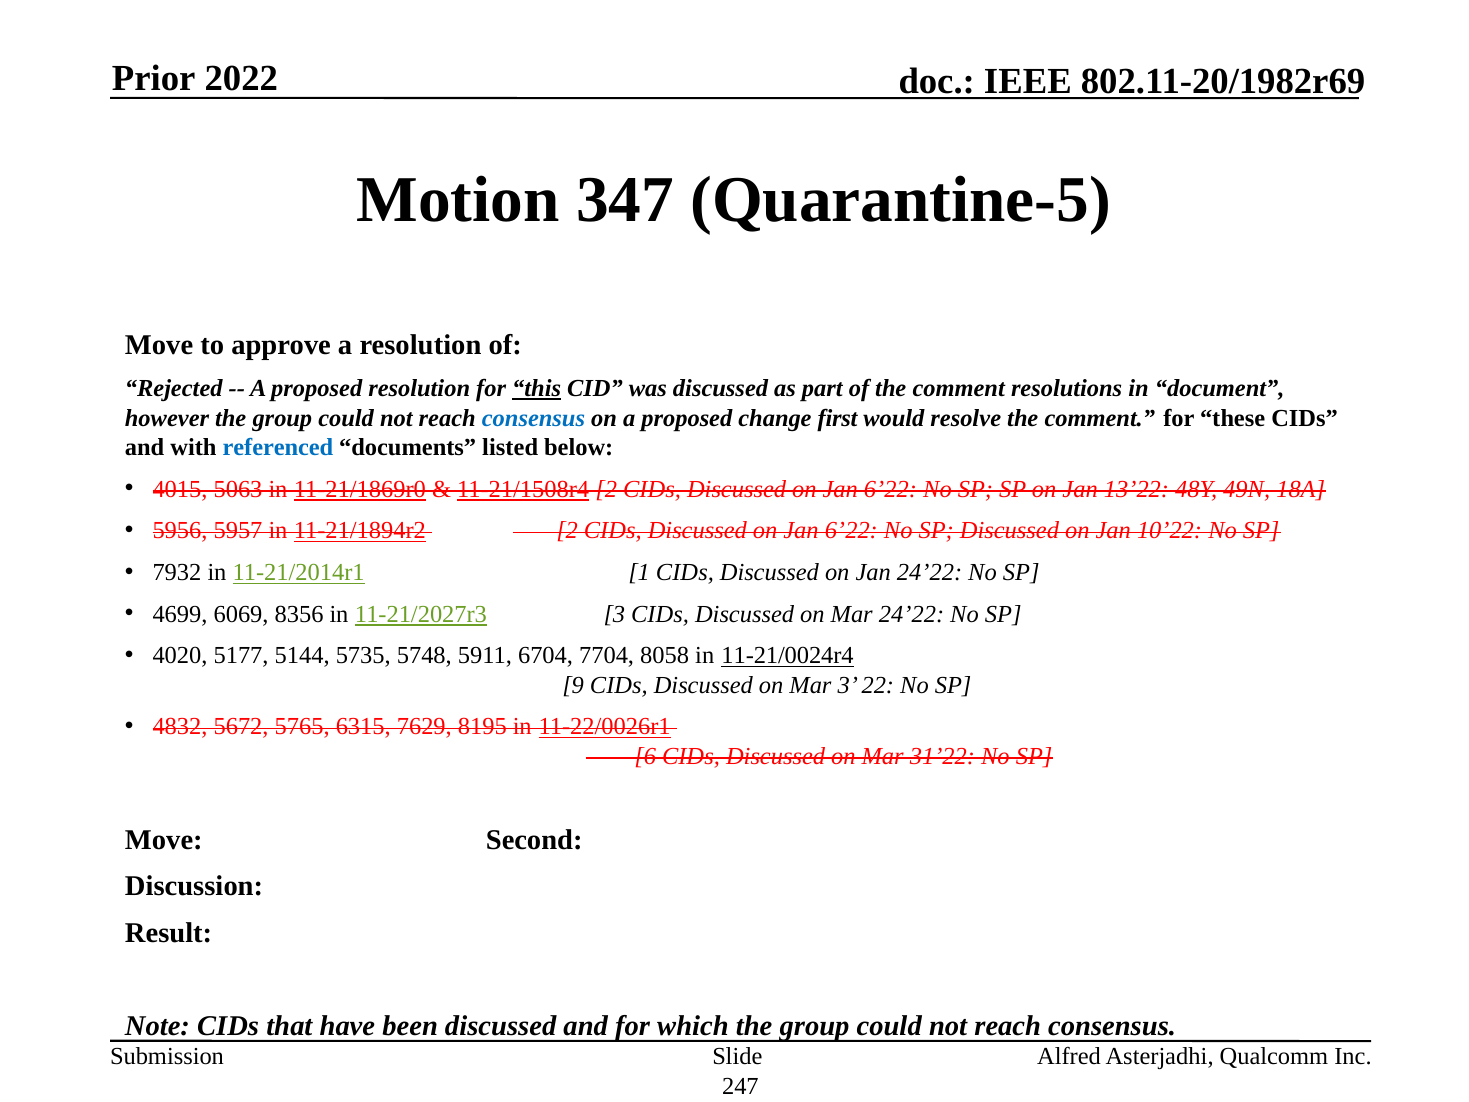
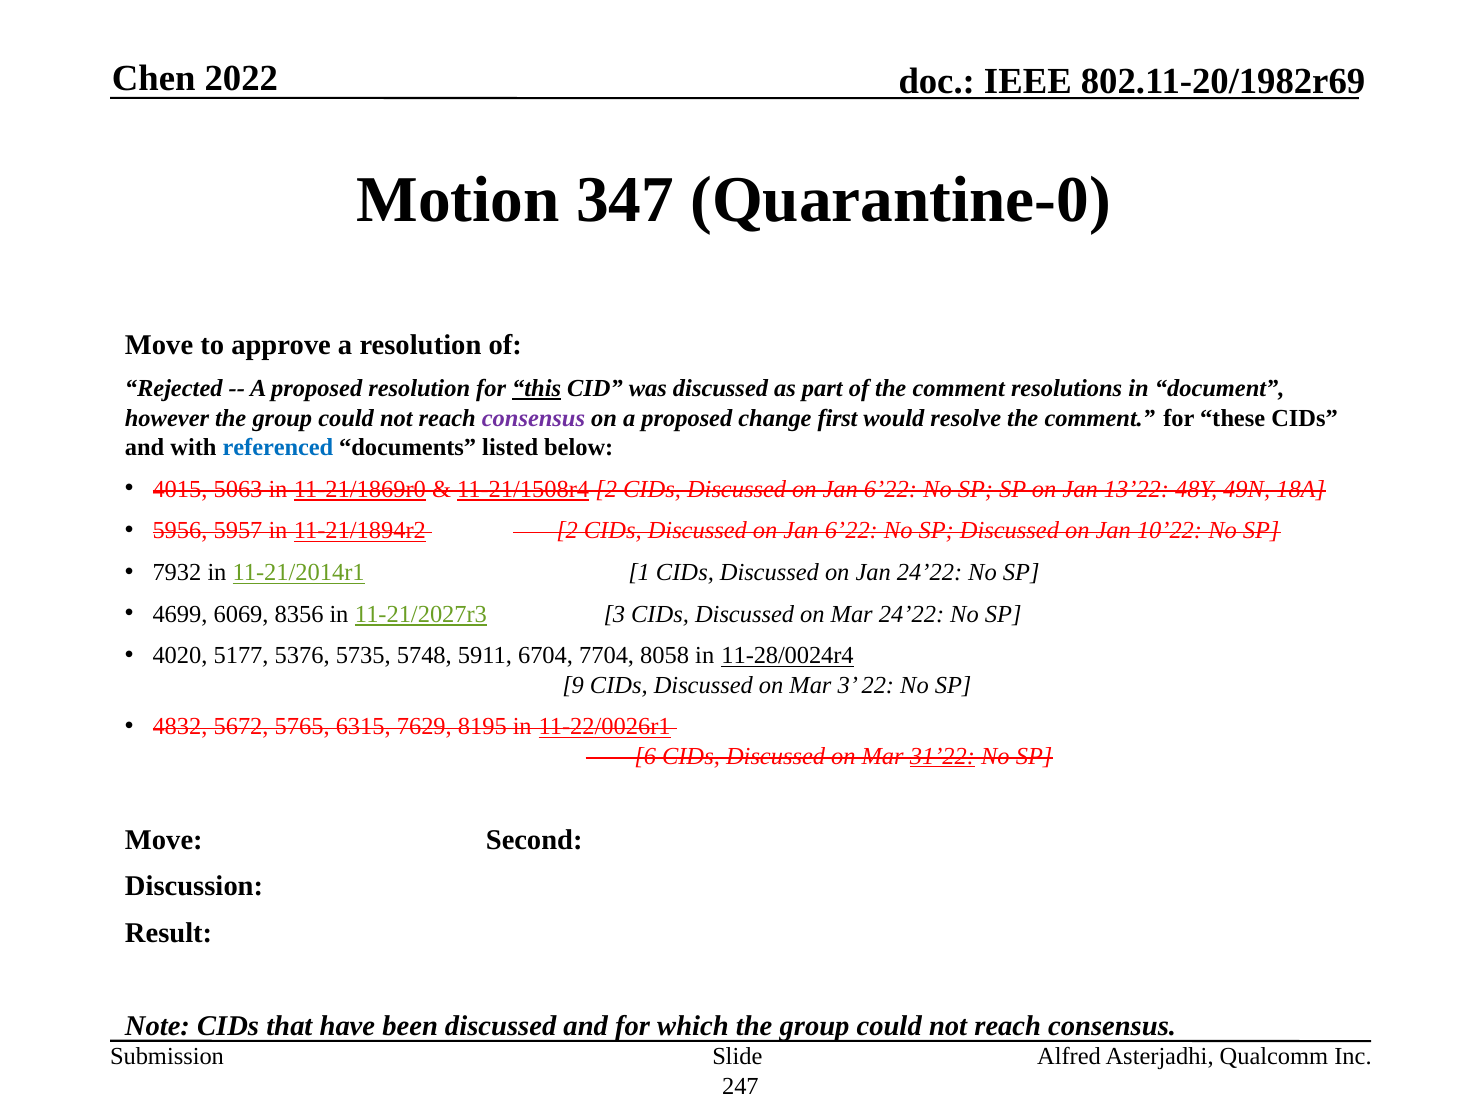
Prior: Prior -> Chen
Quarantine-5: Quarantine-5 -> Quarantine-0
consensus at (533, 418) colour: blue -> purple
5144: 5144 -> 5376
11-21/0024r4: 11-21/0024r4 -> 11-28/0024r4
31’22 underline: none -> present
